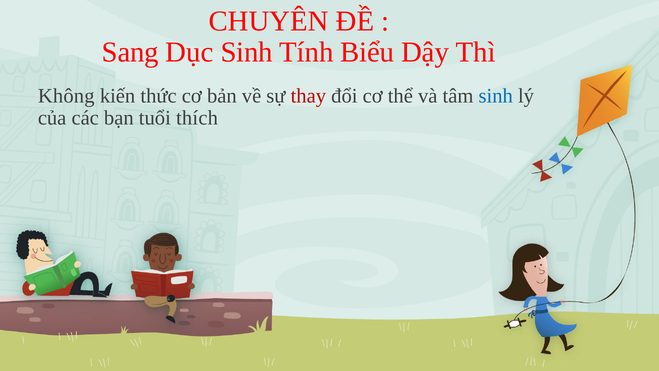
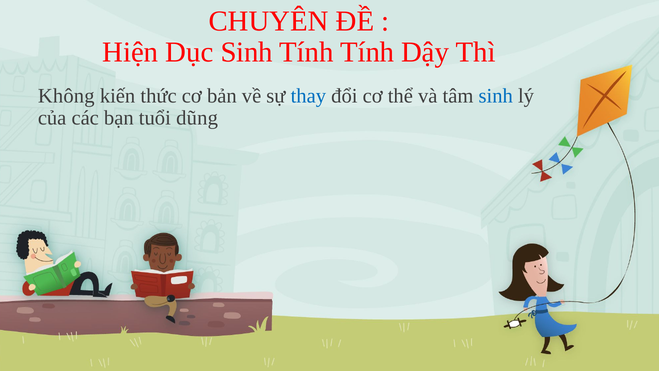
Sang: Sang -> Hiện
Tính Biểu: Biểu -> Tính
thay colour: red -> blue
thích: thích -> dũng
